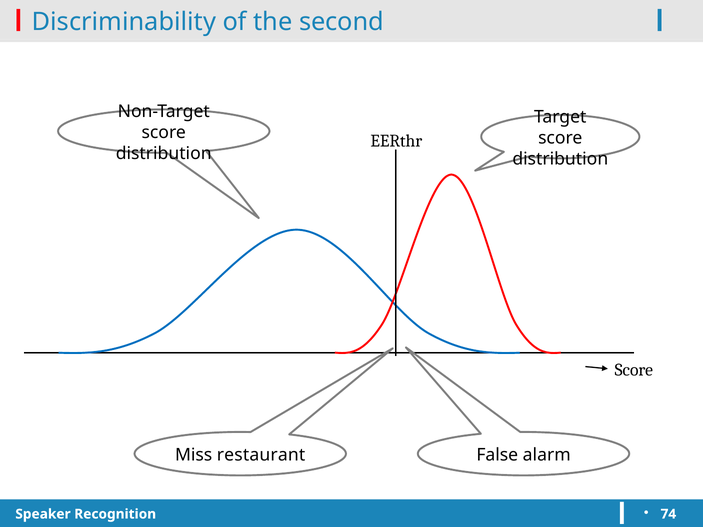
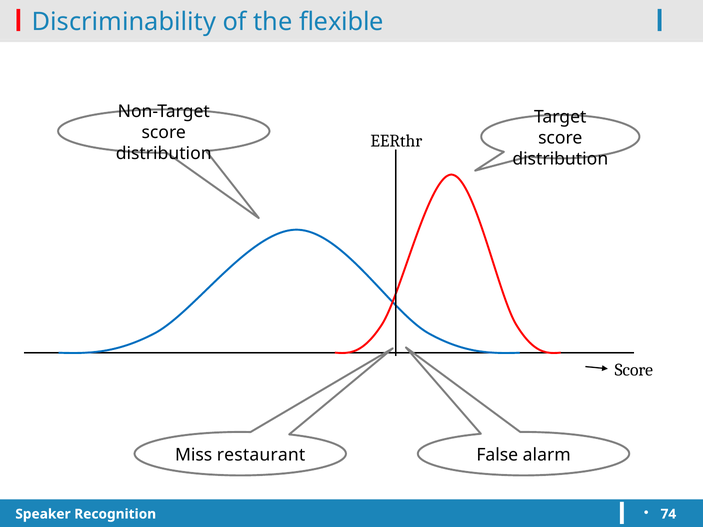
second: second -> flexible
